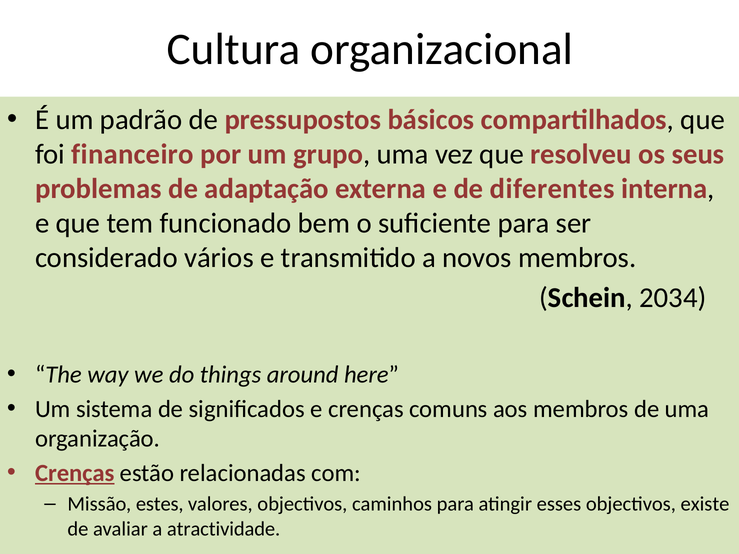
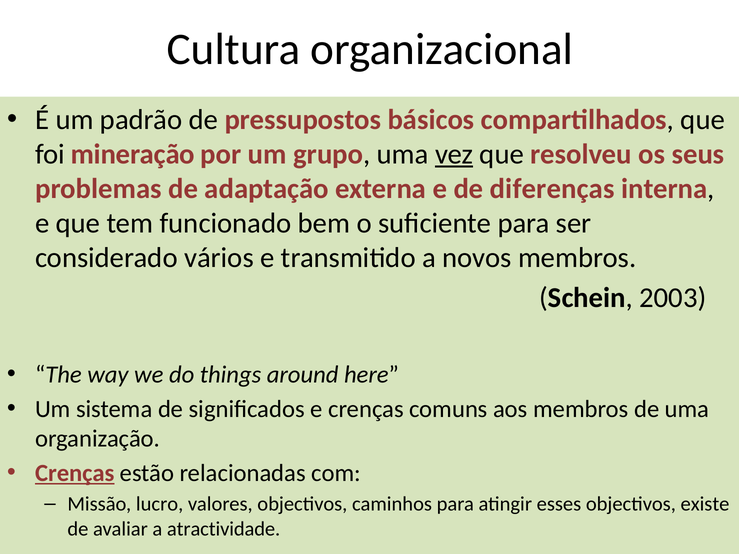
financeiro: financeiro -> mineração
vez underline: none -> present
diferentes: diferentes -> diferenças
2034: 2034 -> 2003
estes: estes -> lucro
